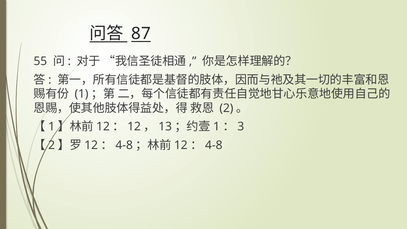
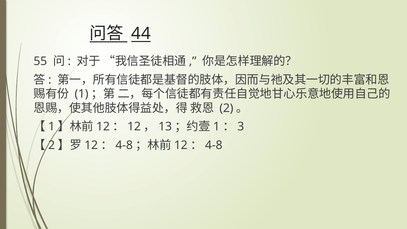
87: 87 -> 44
